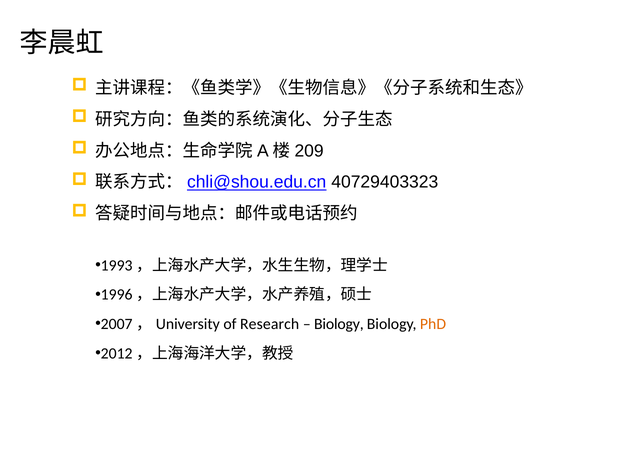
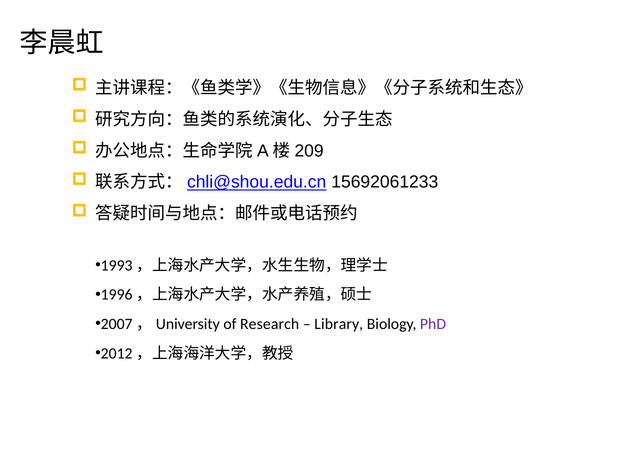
40729403323: 40729403323 -> 15692061233
Biology at (339, 324): Biology -> Library
PhD colour: orange -> purple
